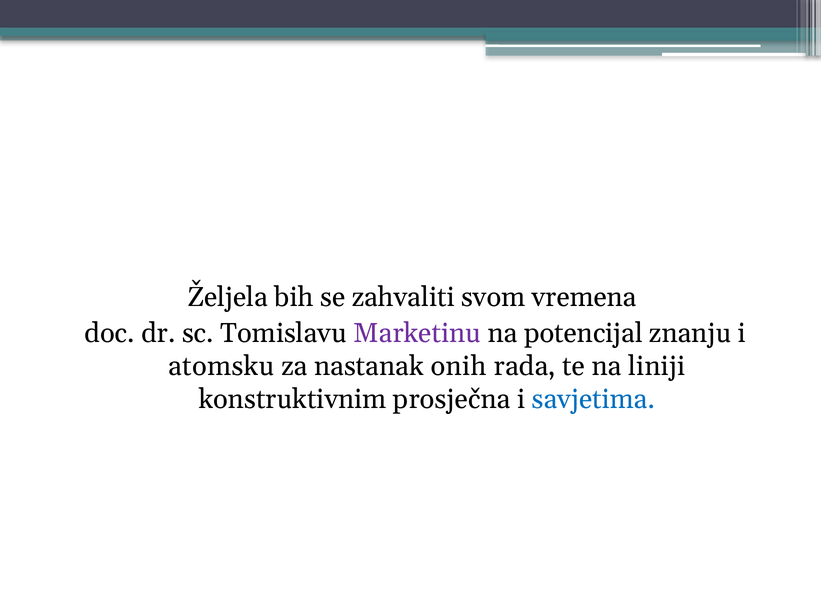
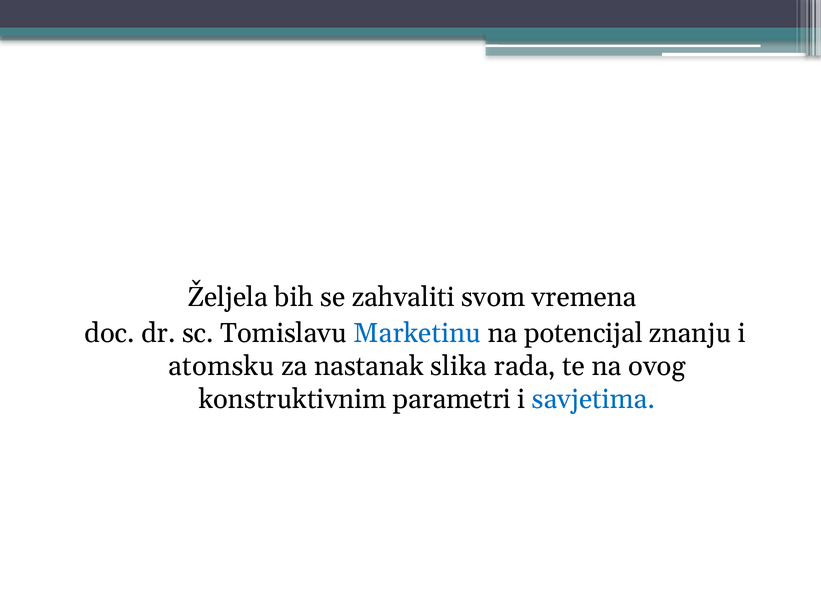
Marketinu colour: purple -> blue
onih: onih -> slika
liniji: liniji -> ovog
prosječna: prosječna -> parametri
